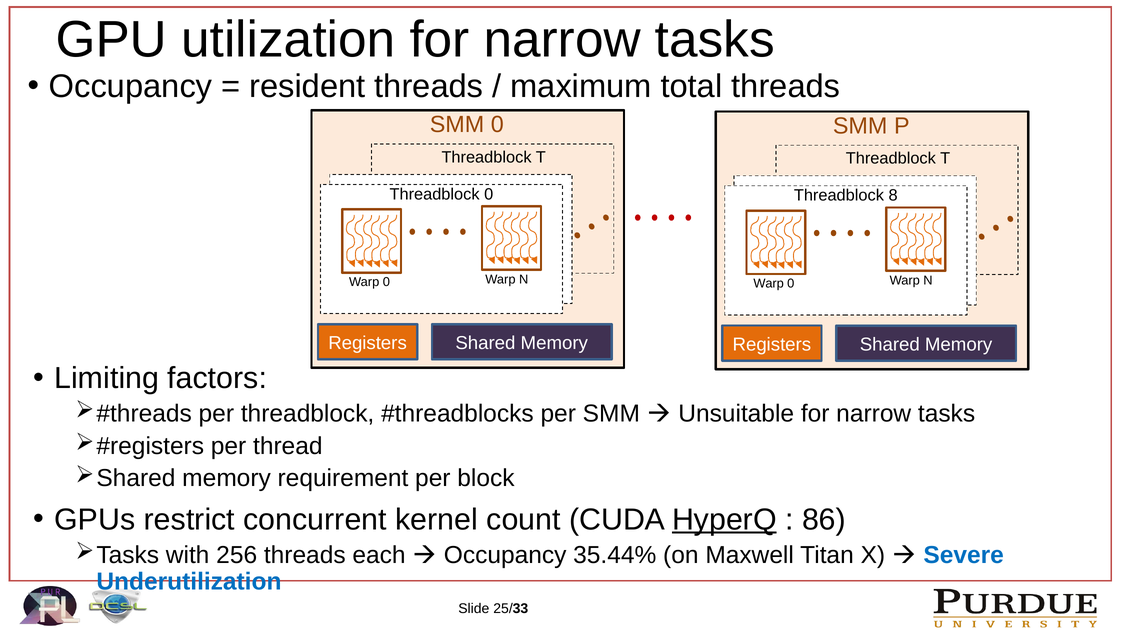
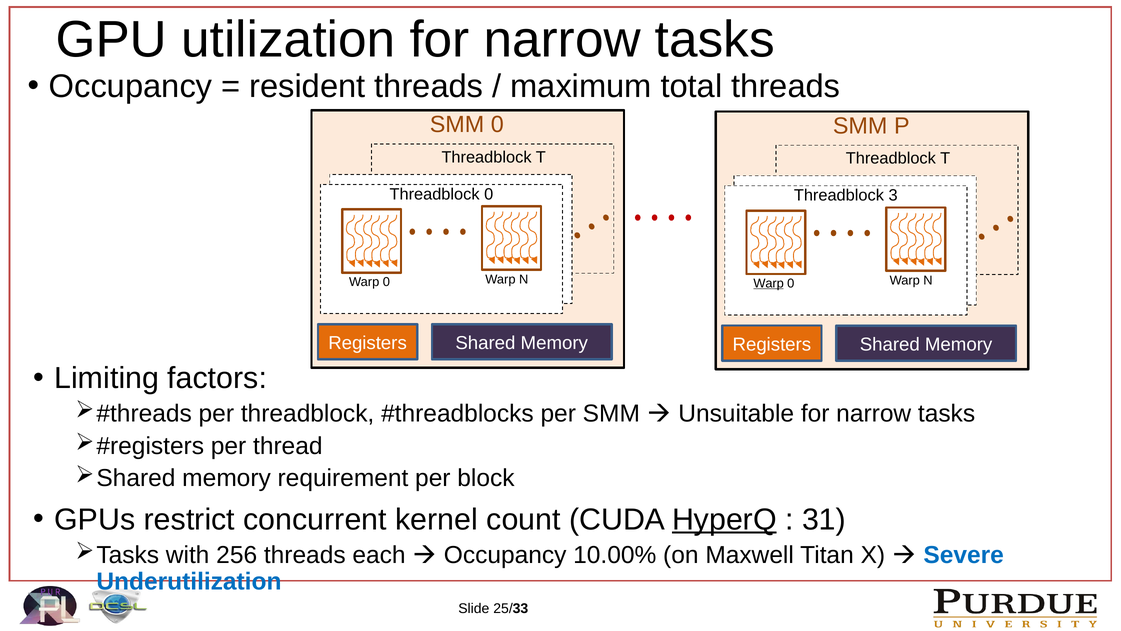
8: 8 -> 3
Warp at (769, 283) underline: none -> present
86: 86 -> 31
35.44%: 35.44% -> 10.00%
